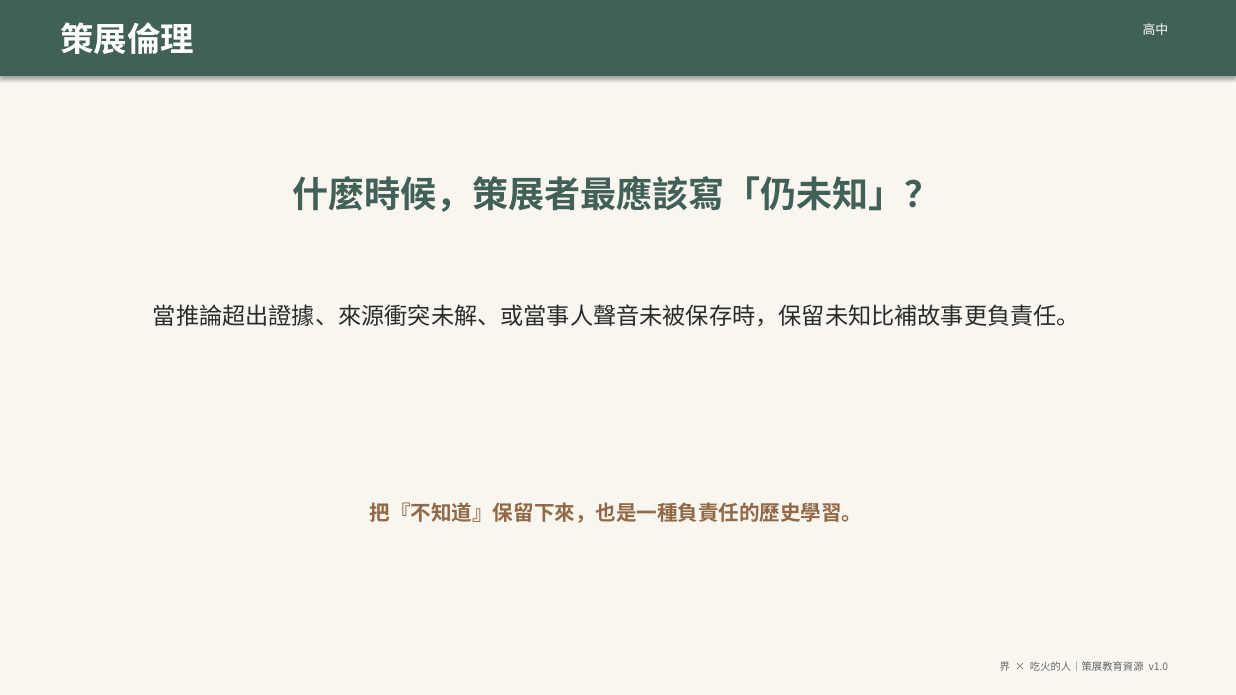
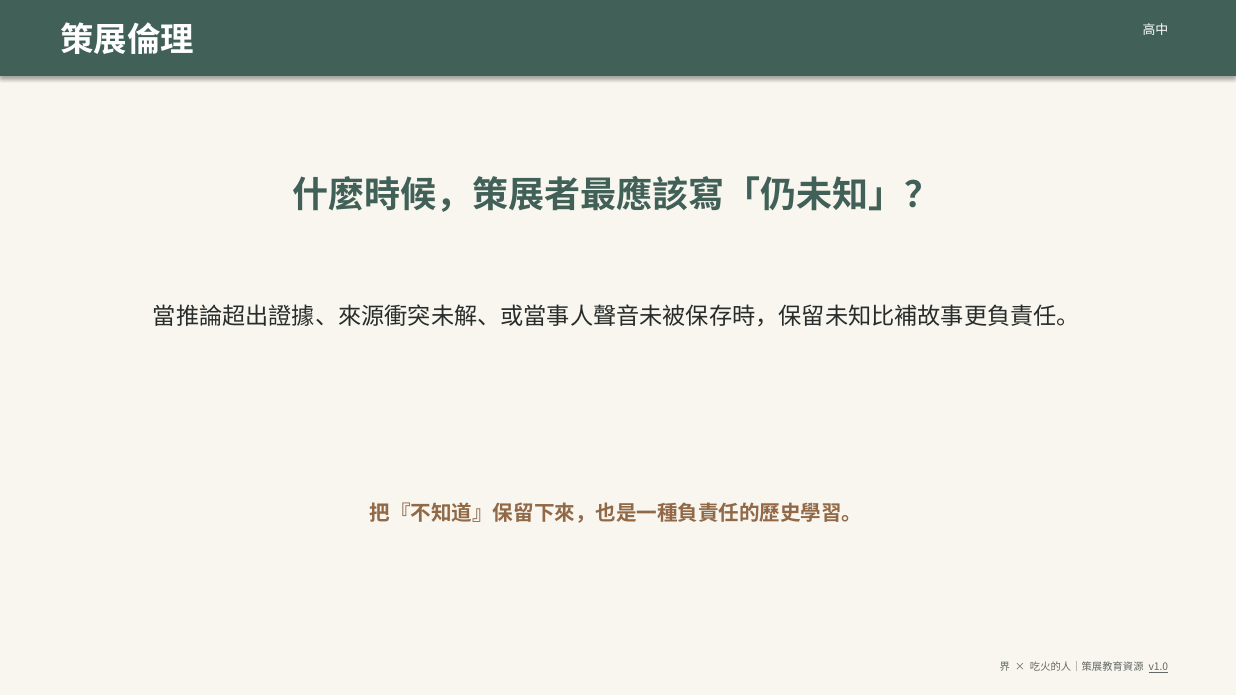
v1.0 underline: none -> present
